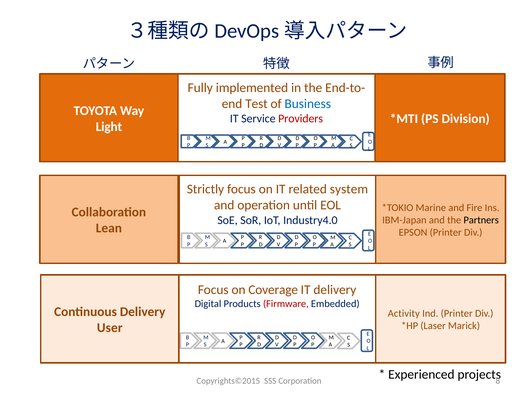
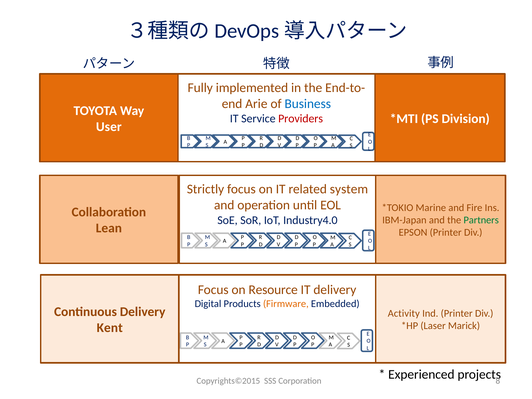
Test: Test -> Arie
Light: Light -> User
Partners colour: black -> green
Coverage: Coverage -> Resource
Firmware colour: red -> orange
User: User -> Kent
